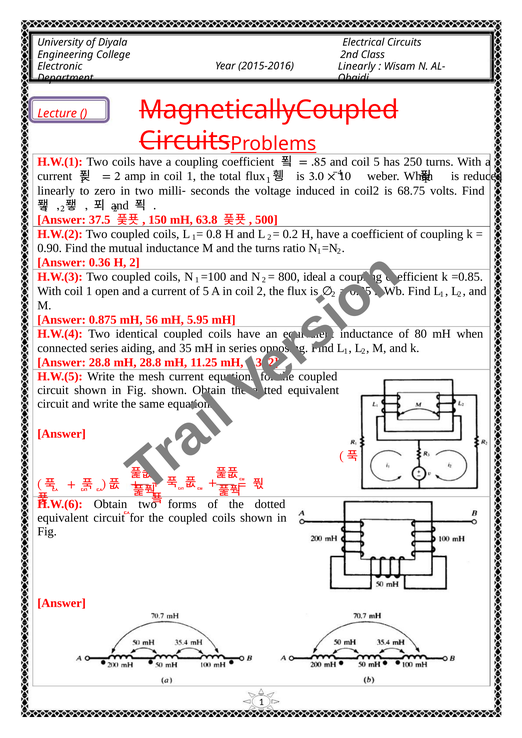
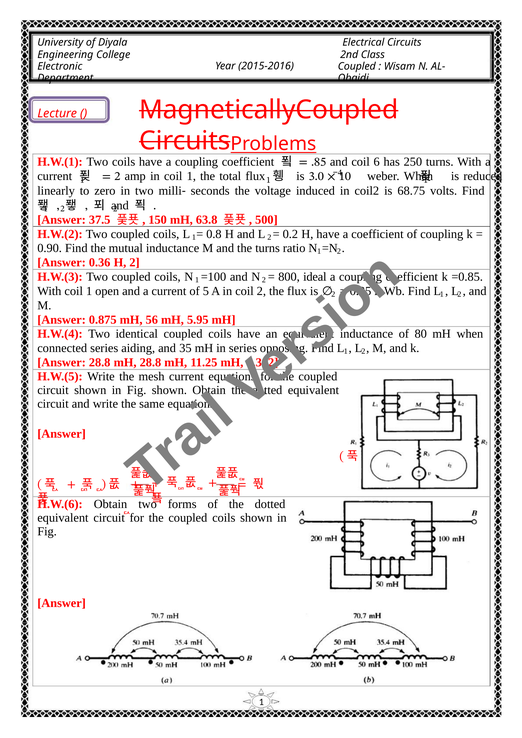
Linearly at (357, 66): Linearly -> Coupled
coil 5: 5 -> 6
